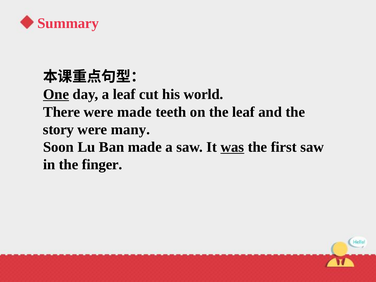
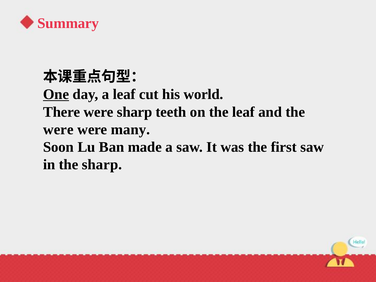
were made: made -> sharp
story at (59, 129): story -> were
was underline: present -> none
the finger: finger -> sharp
